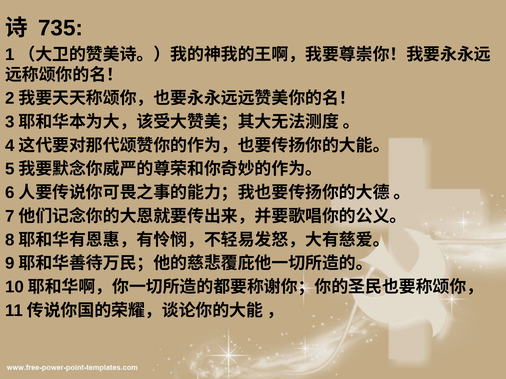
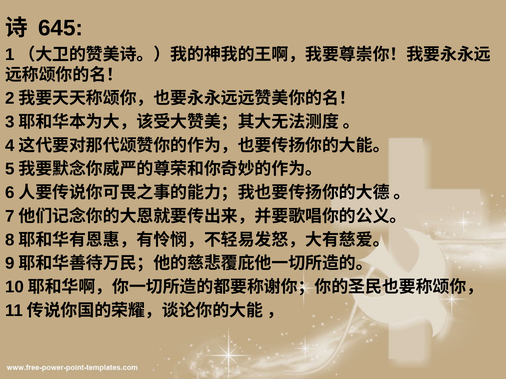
735: 735 -> 645
